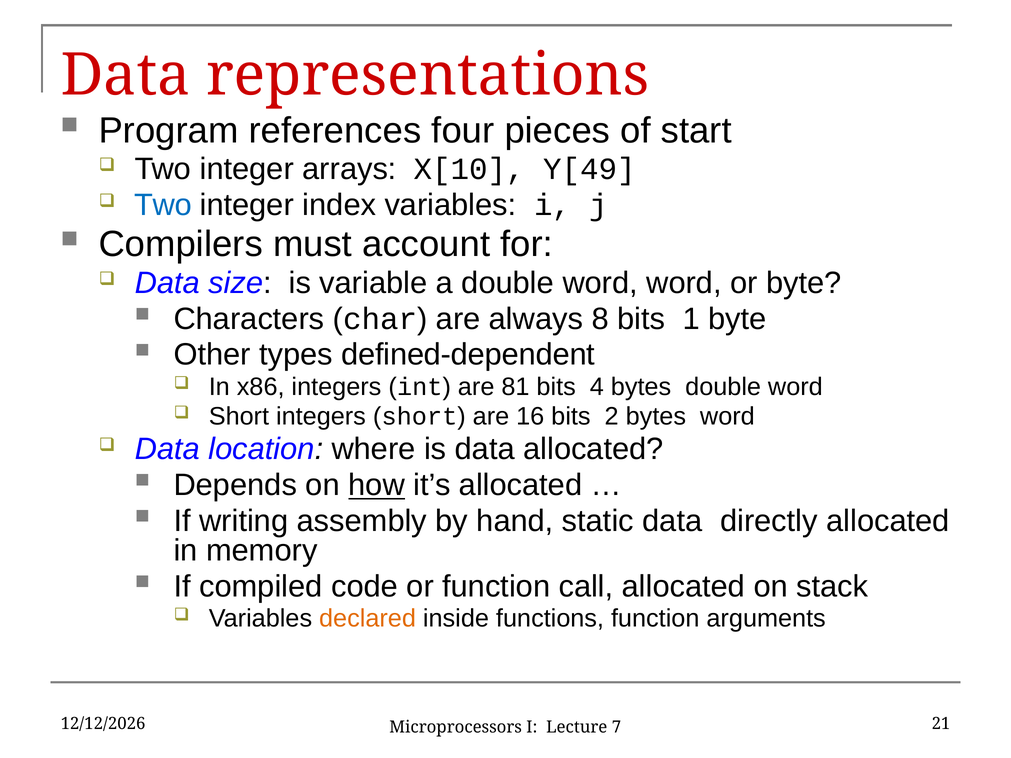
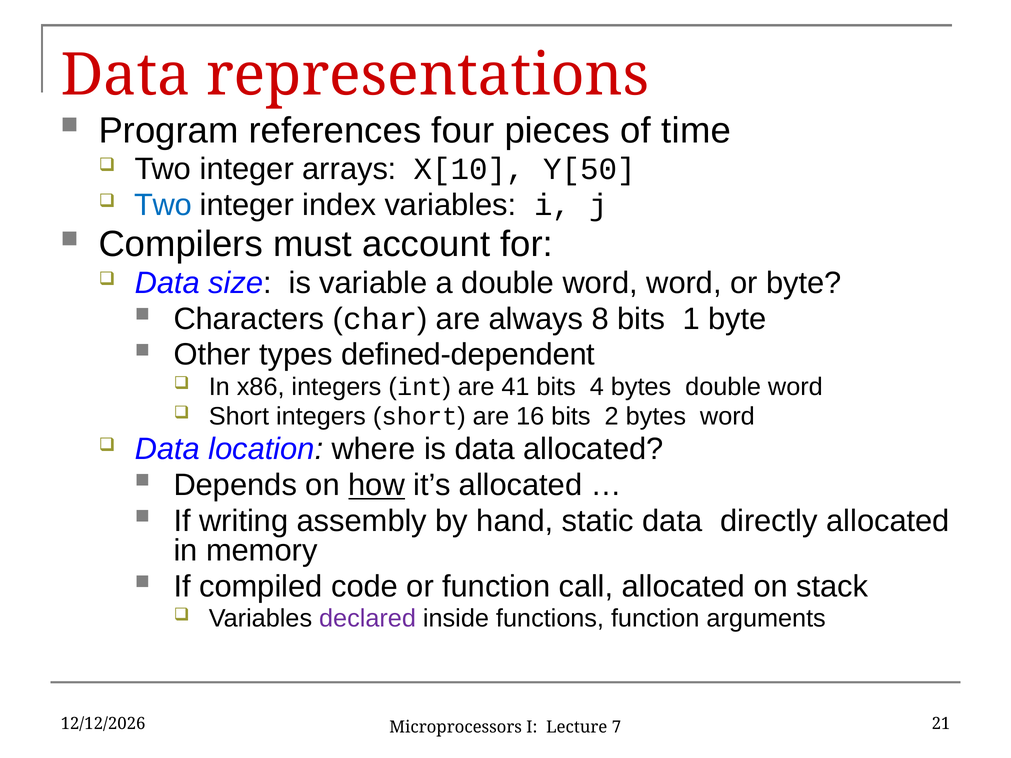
start: start -> time
Y[49: Y[49 -> Y[50
81: 81 -> 41
declared colour: orange -> purple
